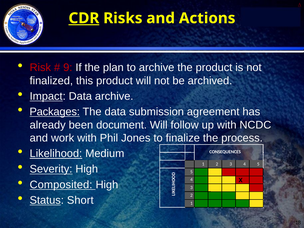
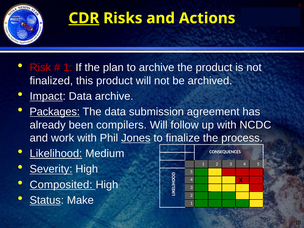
9 at (68, 67): 9 -> 1
document: document -> compilers
Jones underline: none -> present
Short: Short -> Make
